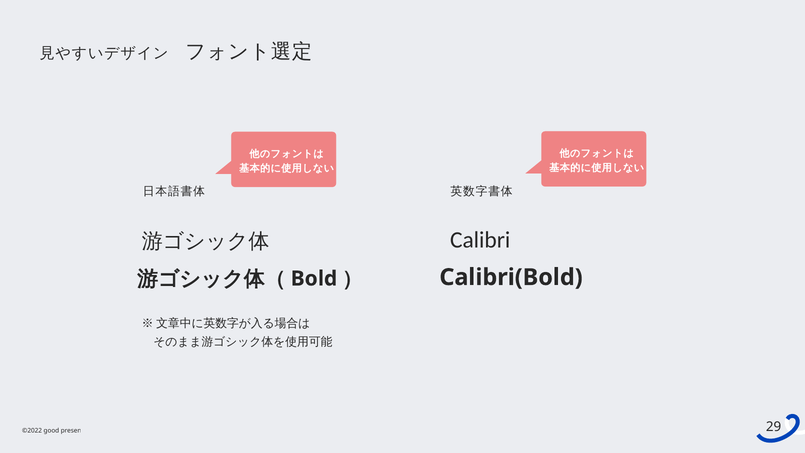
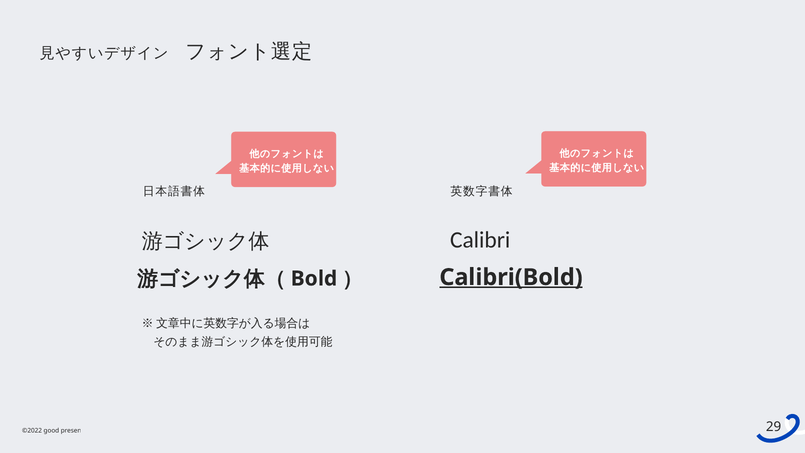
Calibri(Bold underline: none -> present
